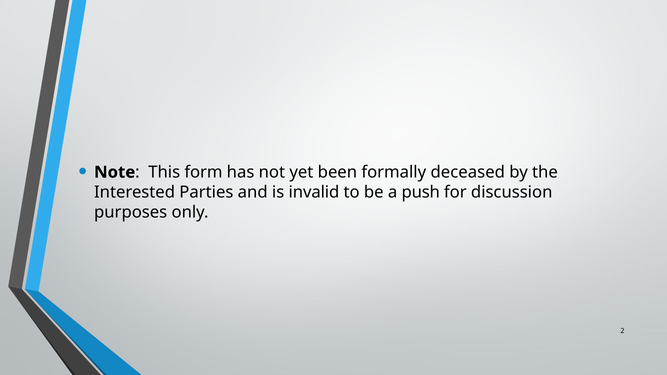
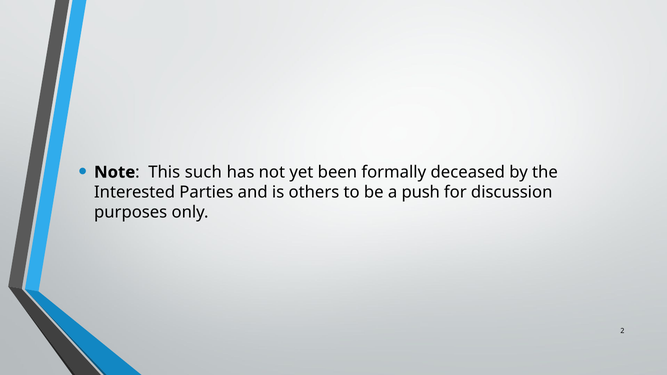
form: form -> such
invalid: invalid -> others
